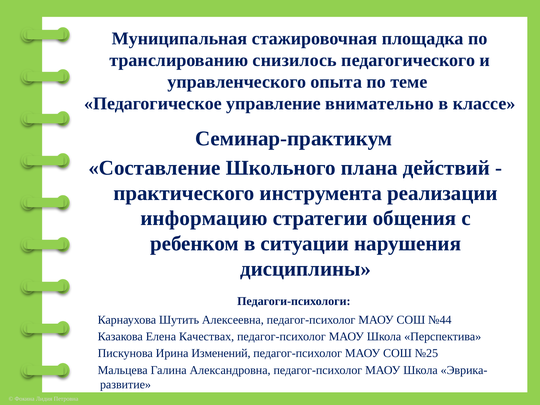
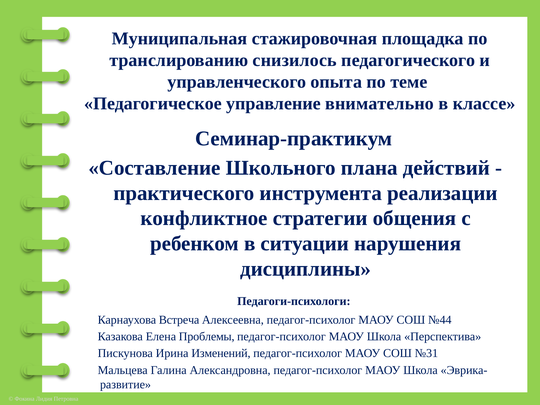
информацию: информацию -> конфликтное
Шутить: Шутить -> Встреча
Качествах: Качествах -> Проблемы
№25: №25 -> №31
